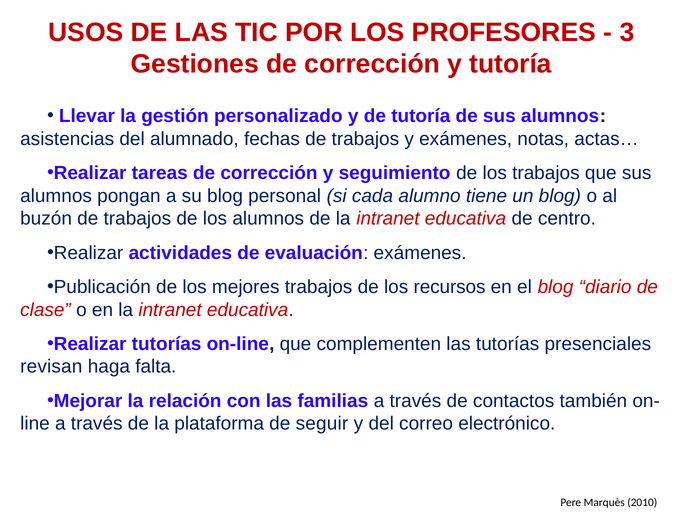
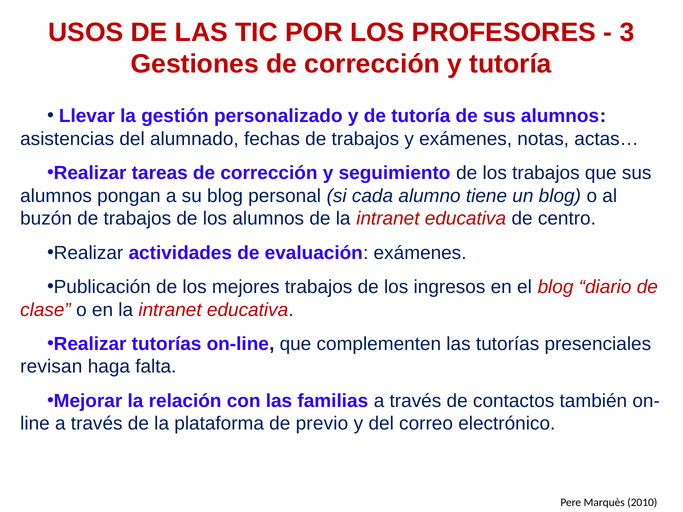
recursos: recursos -> ingresos
seguir: seguir -> previo
